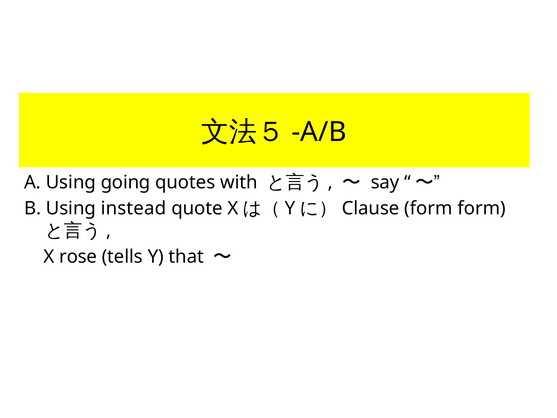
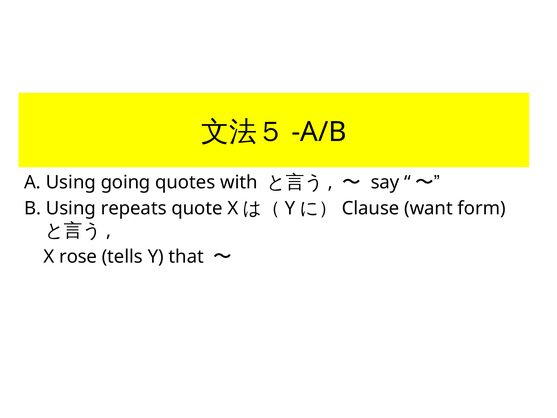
instead: instead -> repeats
form at (428, 208): form -> want
